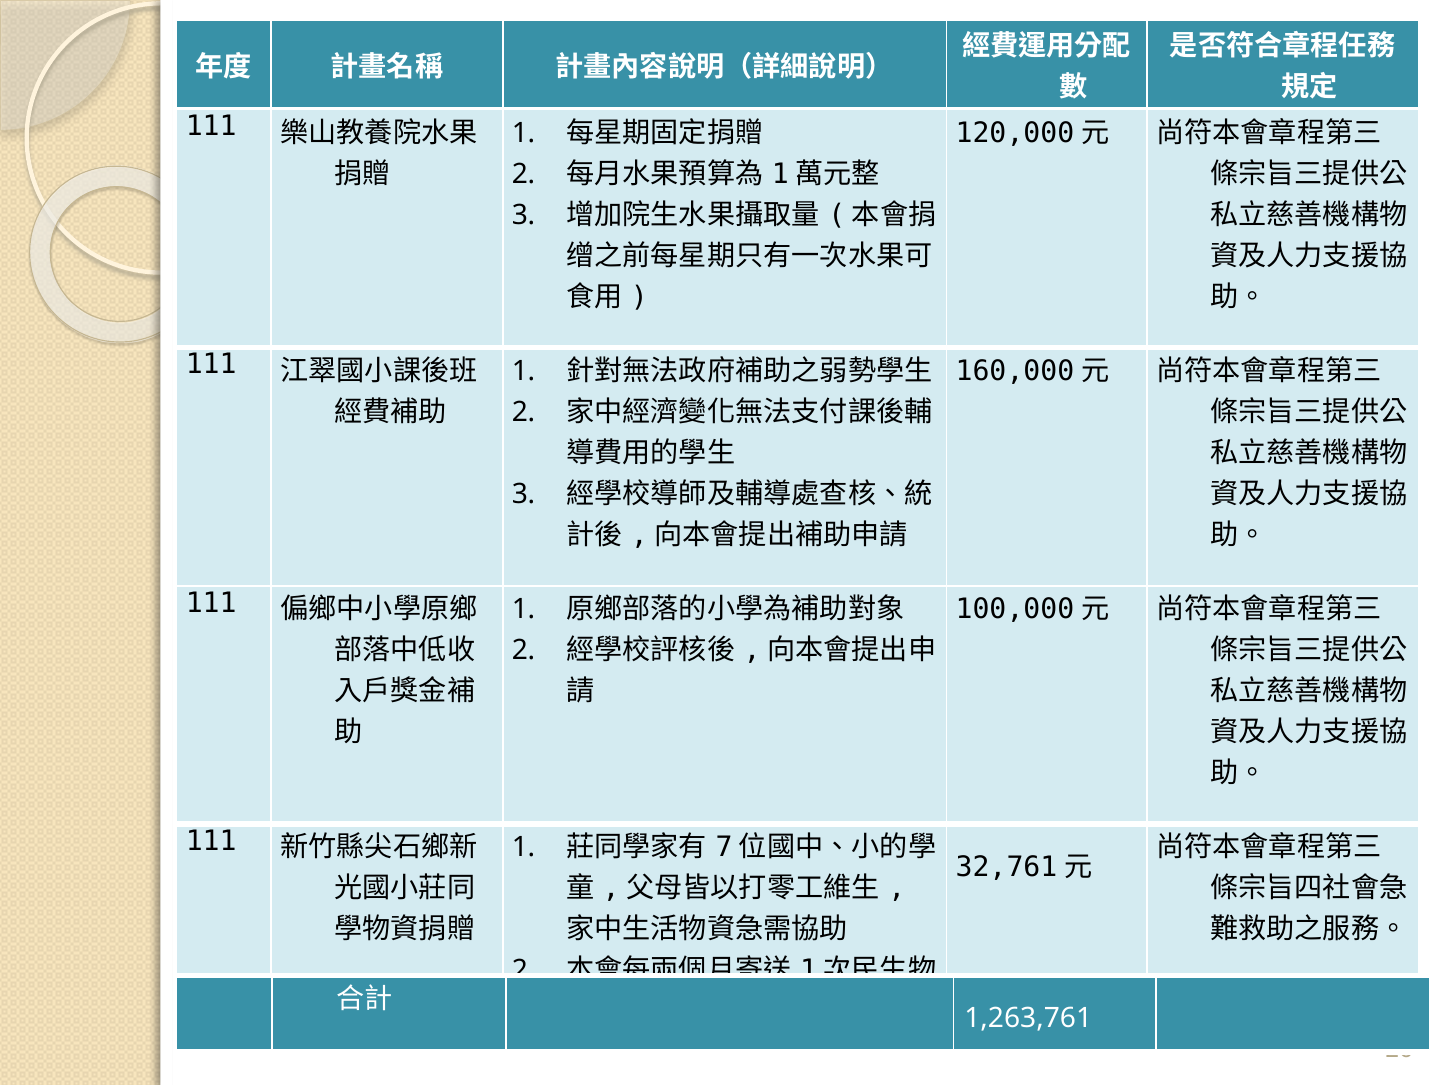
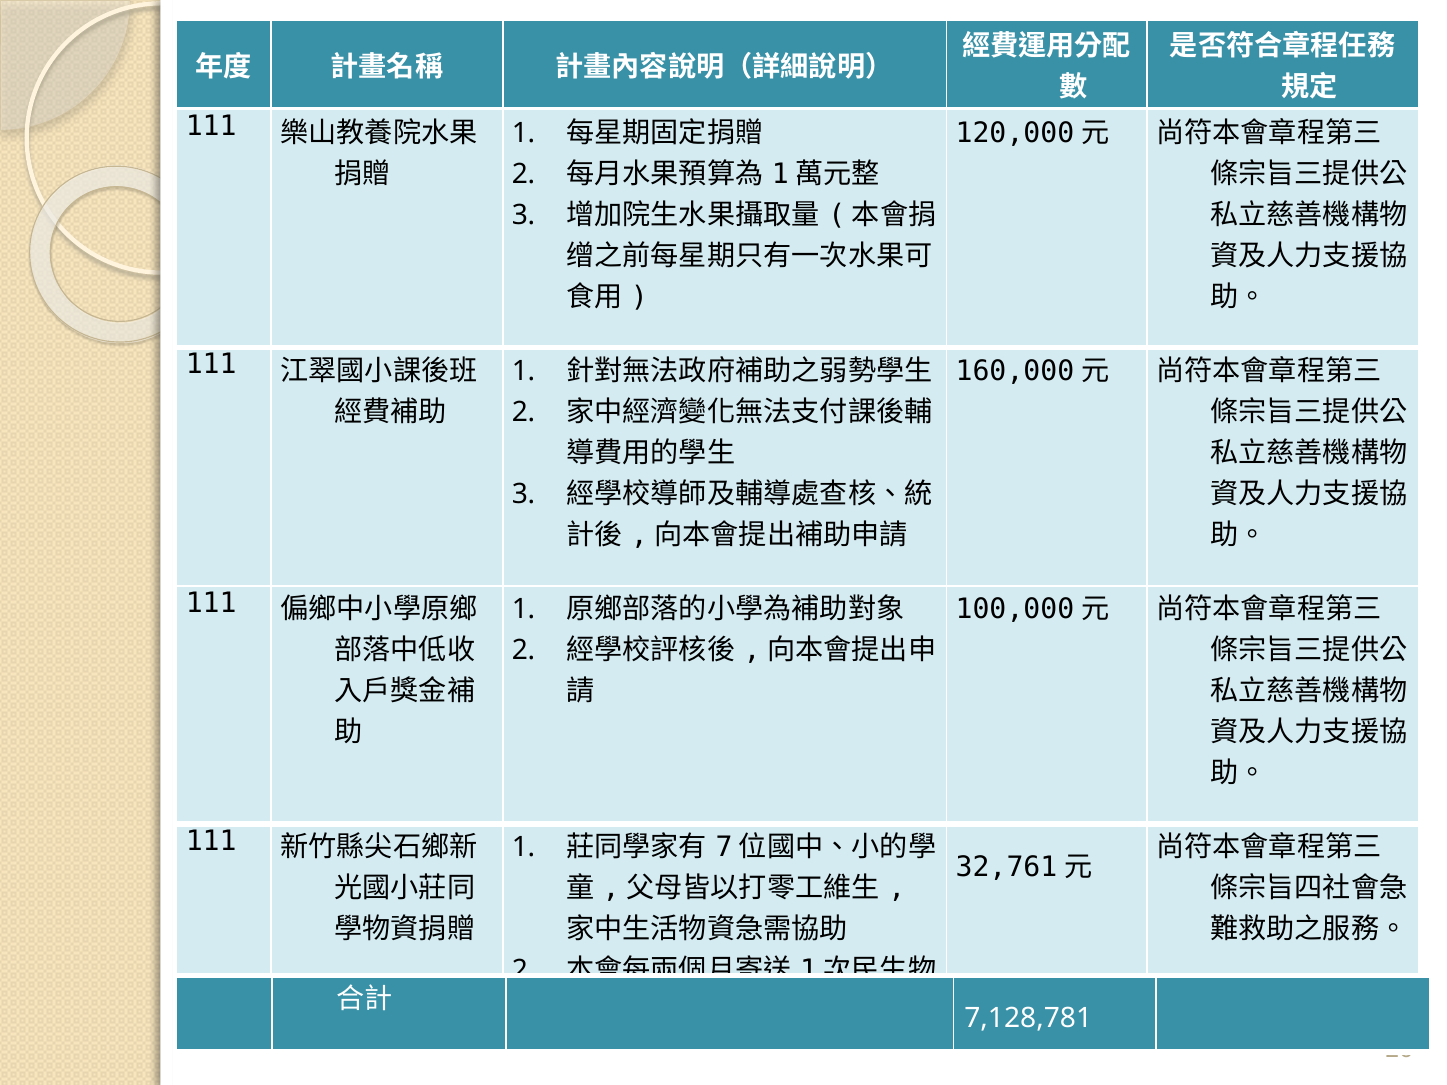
1,263,761: 1,263,761 -> 7,128,781
